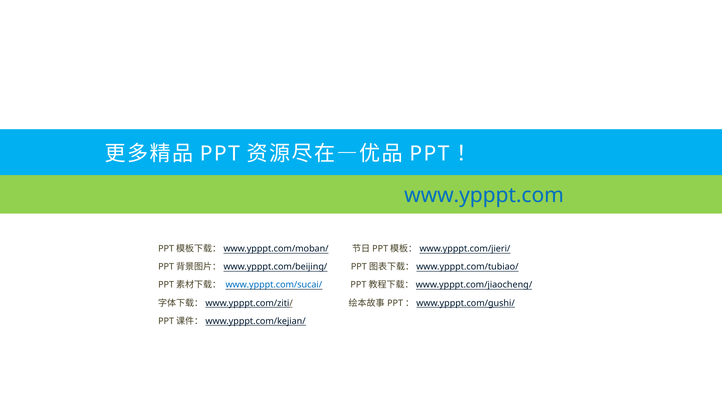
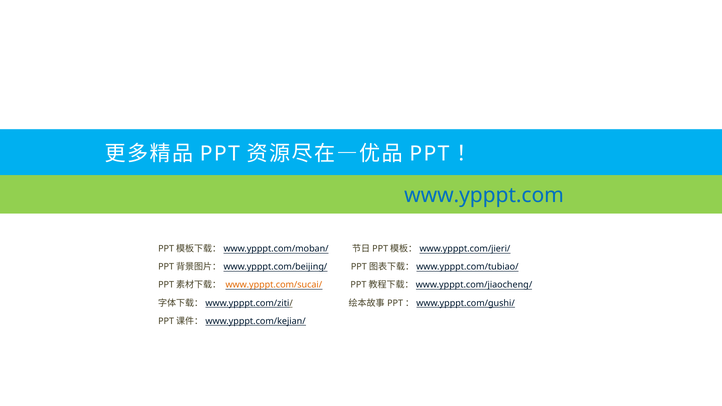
www.ypppt.com/sucai/ colour: blue -> orange
